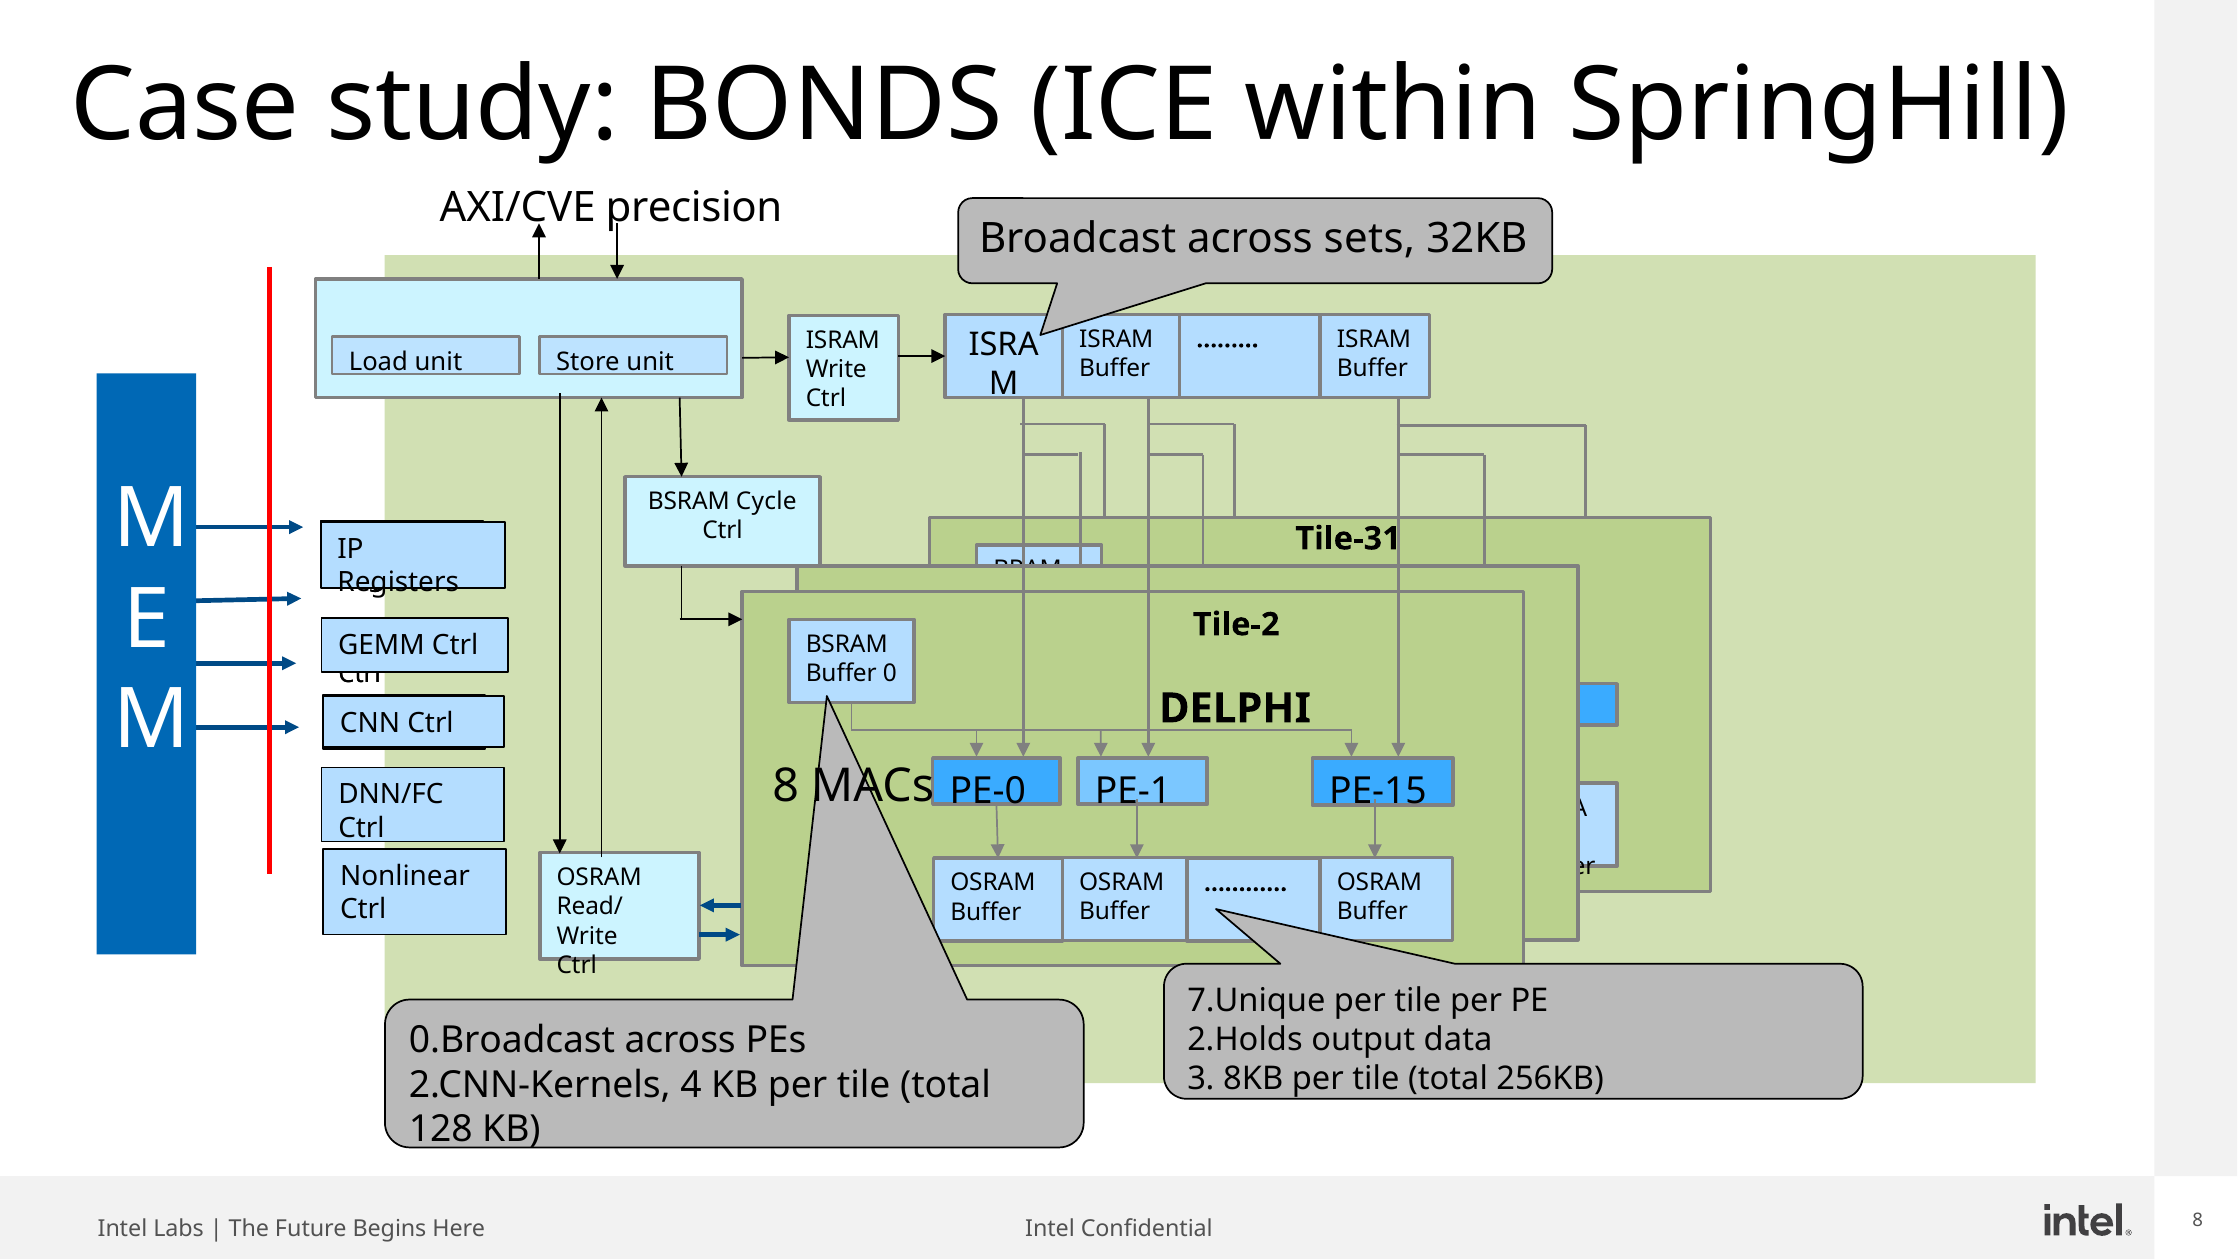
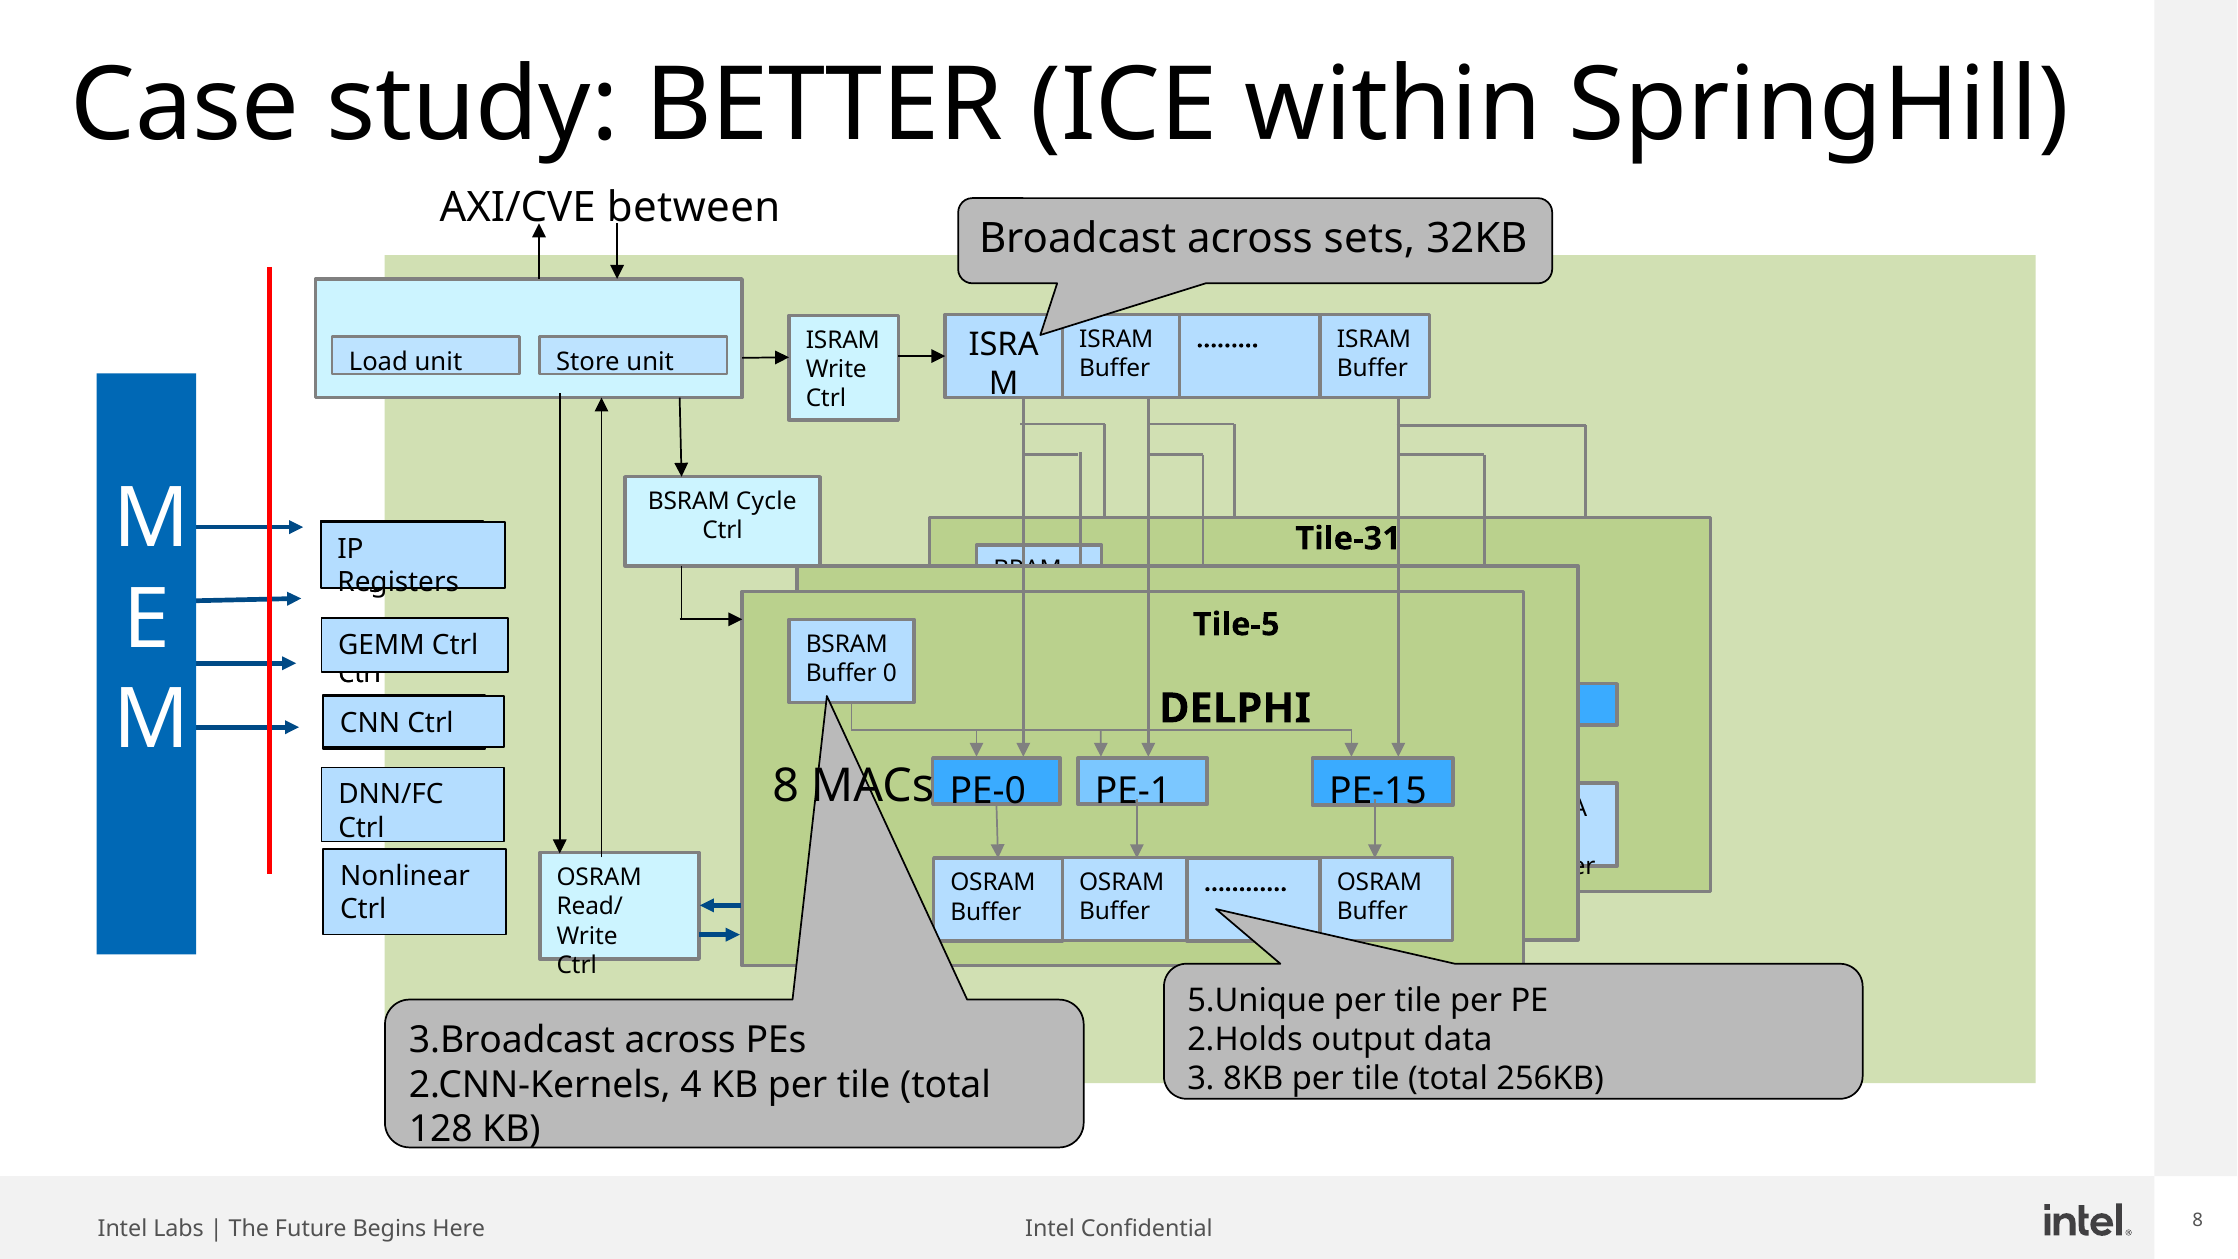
BONDS: BONDS -> BETTER
precision: precision -> between
Tile-2: Tile-2 -> Tile-5
7.Unique: 7.Unique -> 5.Unique
0.Broadcast: 0.Broadcast -> 3.Broadcast
